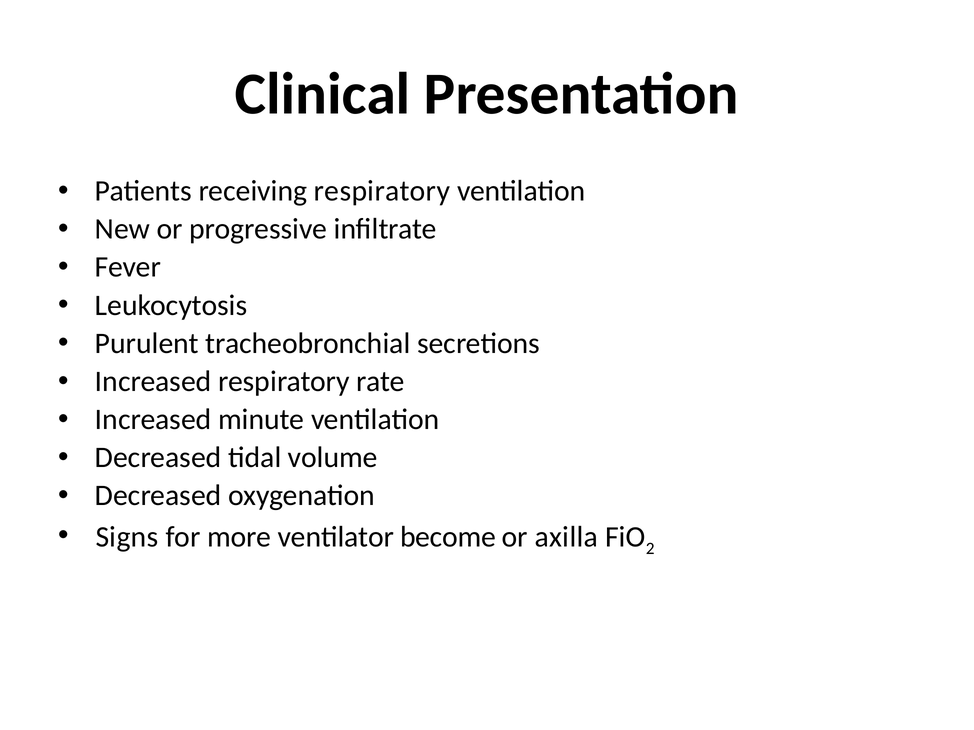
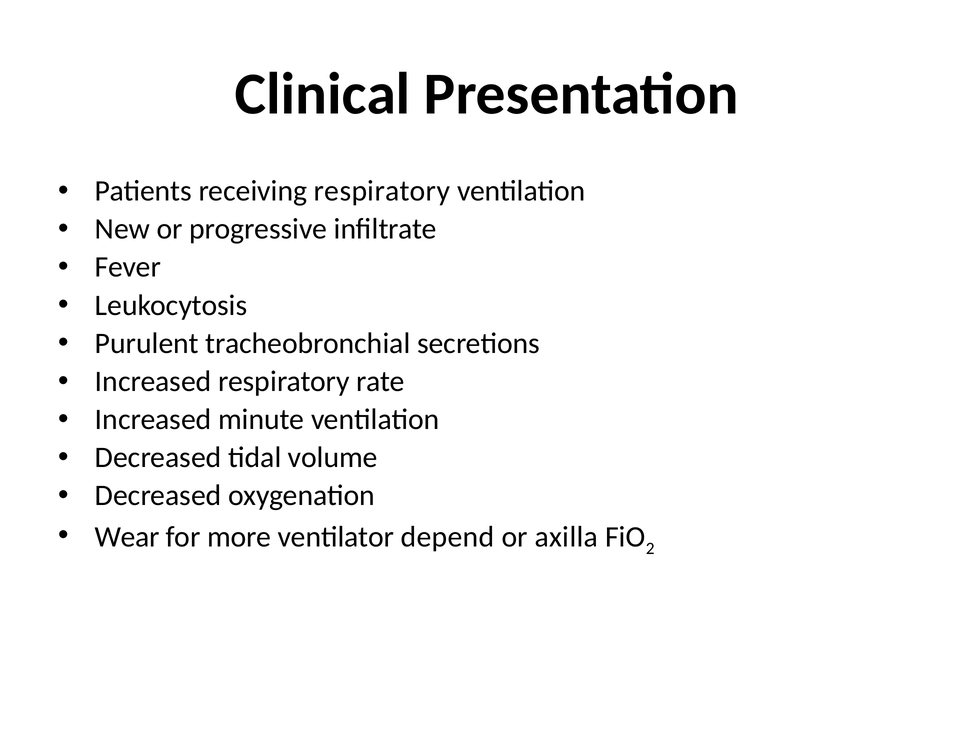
Signs: Signs -> Wear
become: become -> depend
